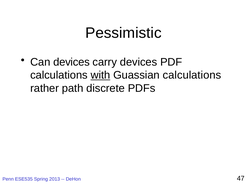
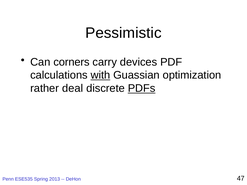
Can devices: devices -> corners
Guassian calculations: calculations -> optimization
path: path -> deal
PDFs underline: none -> present
